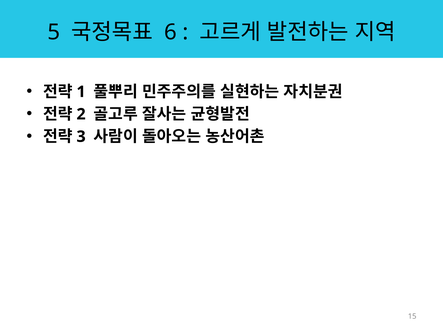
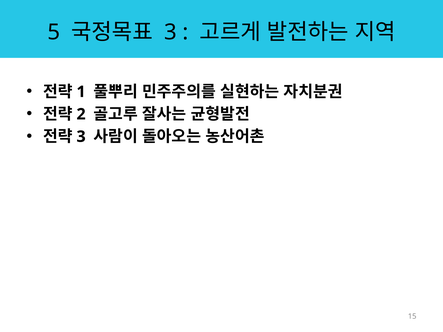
6 at (171, 32): 6 -> 3
